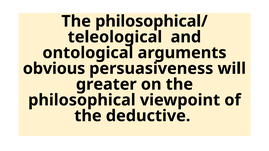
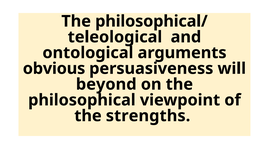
greater: greater -> beyond
deductive: deductive -> strengths
